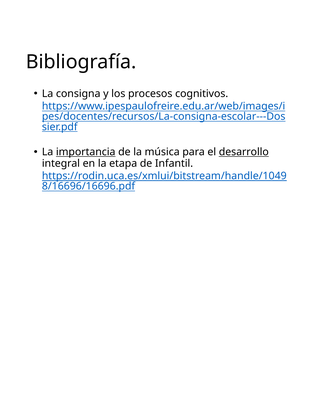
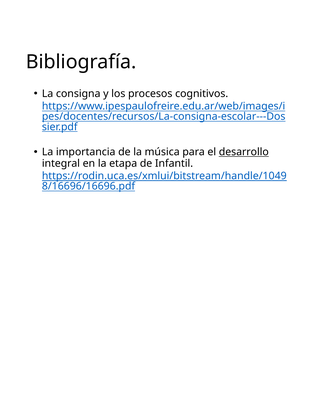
importancia underline: present -> none
